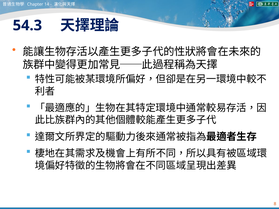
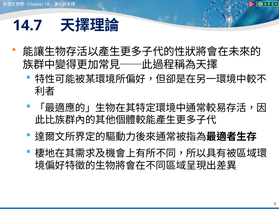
54.3: 54.3 -> 14.7
